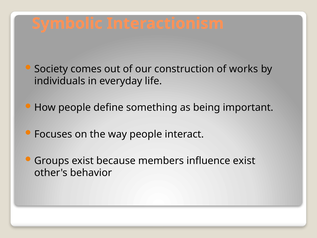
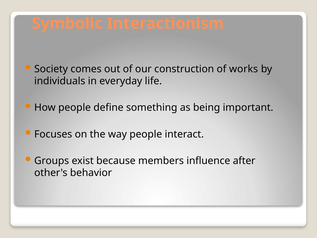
influence exist: exist -> after
